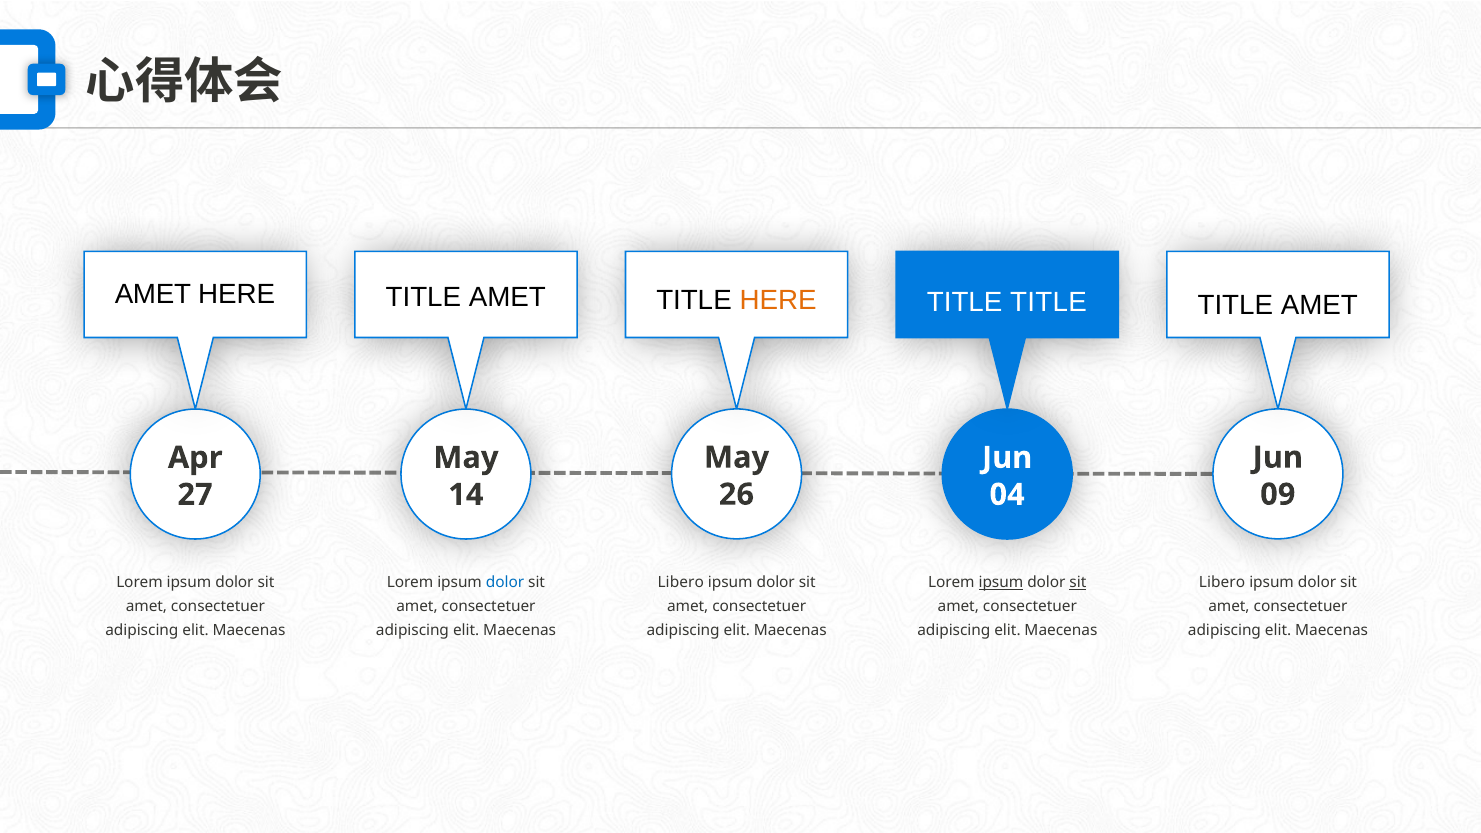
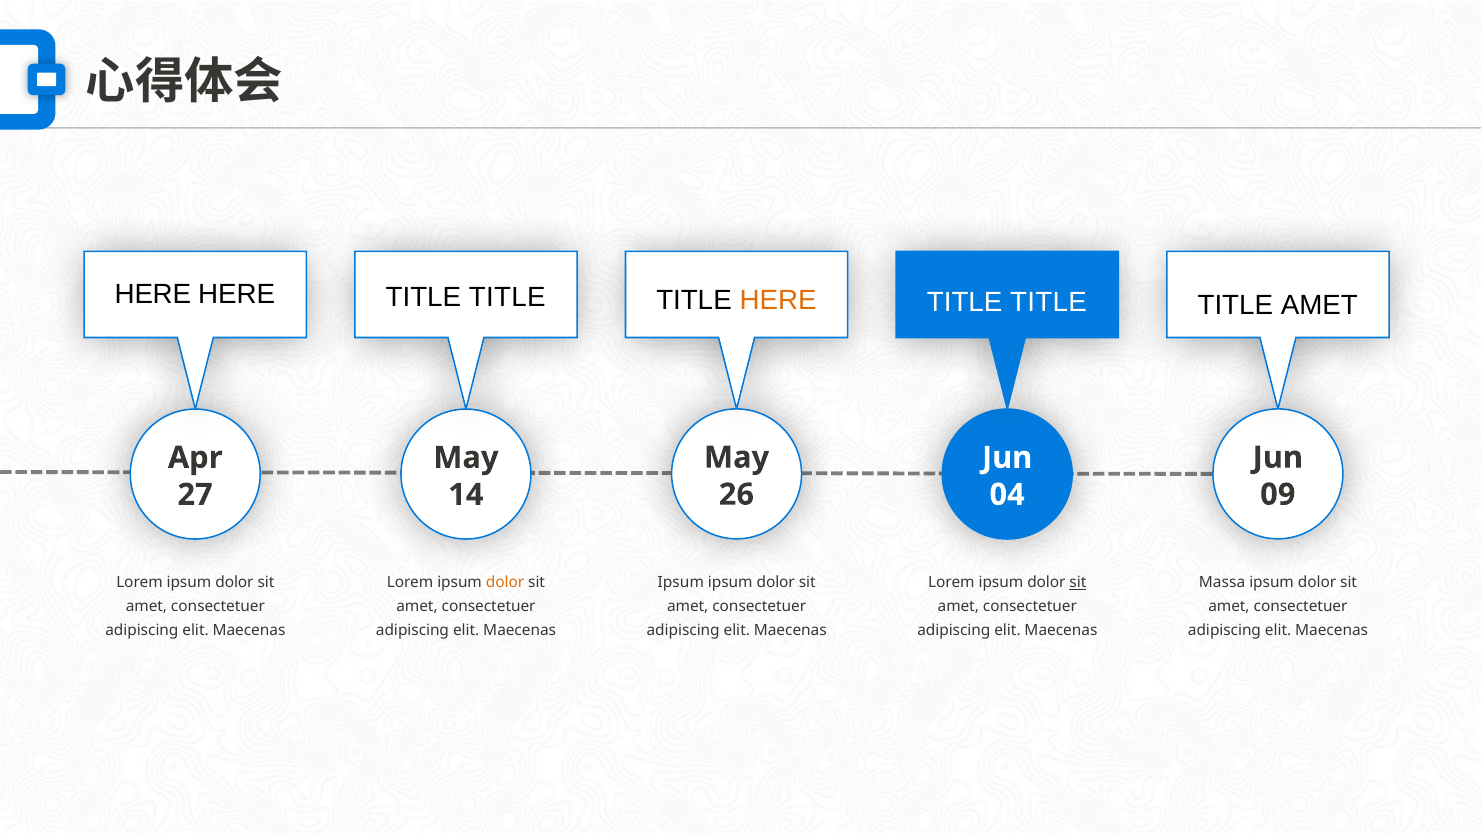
AMET at (153, 295): AMET -> HERE
AMET at (507, 297): AMET -> TITLE
dolor at (505, 583) colour: blue -> orange
Libero at (681, 583): Libero -> Ipsum
ipsum at (1001, 583) underline: present -> none
Libero at (1222, 583): Libero -> Massa
